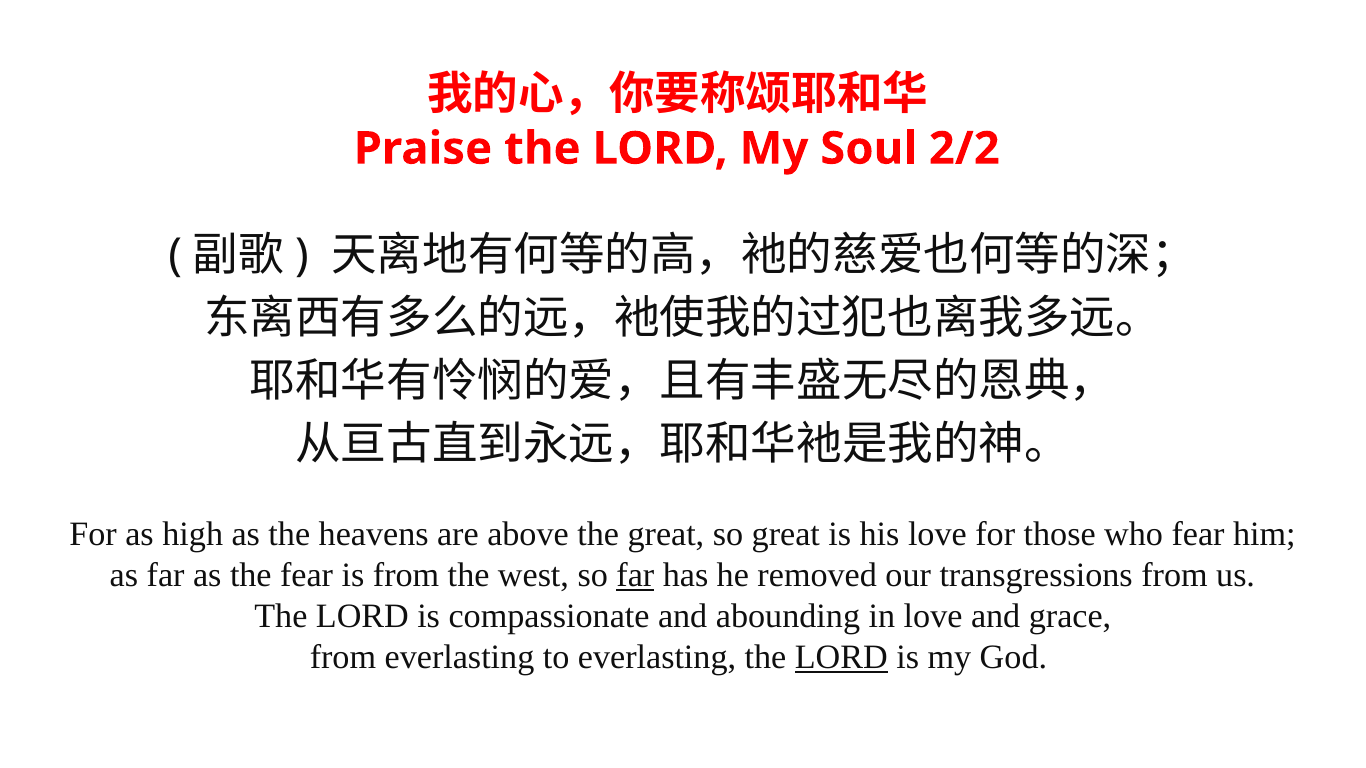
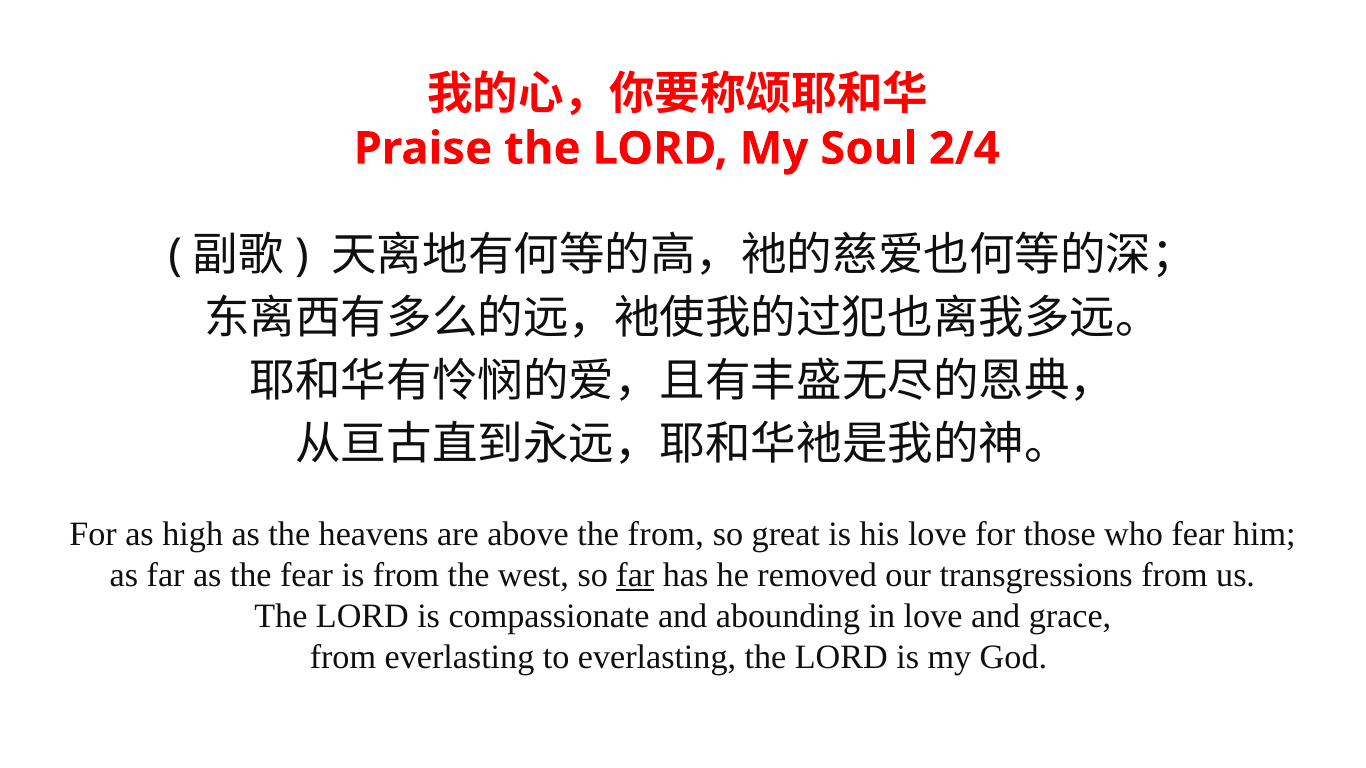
2/2: 2/2 -> 2/4
the great: great -> from
LORD at (841, 658) underline: present -> none
